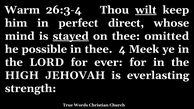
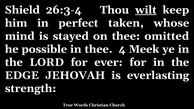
Warm: Warm -> Shield
direct: direct -> taken
stayed underline: present -> none
HIGH: HIGH -> EDGE
